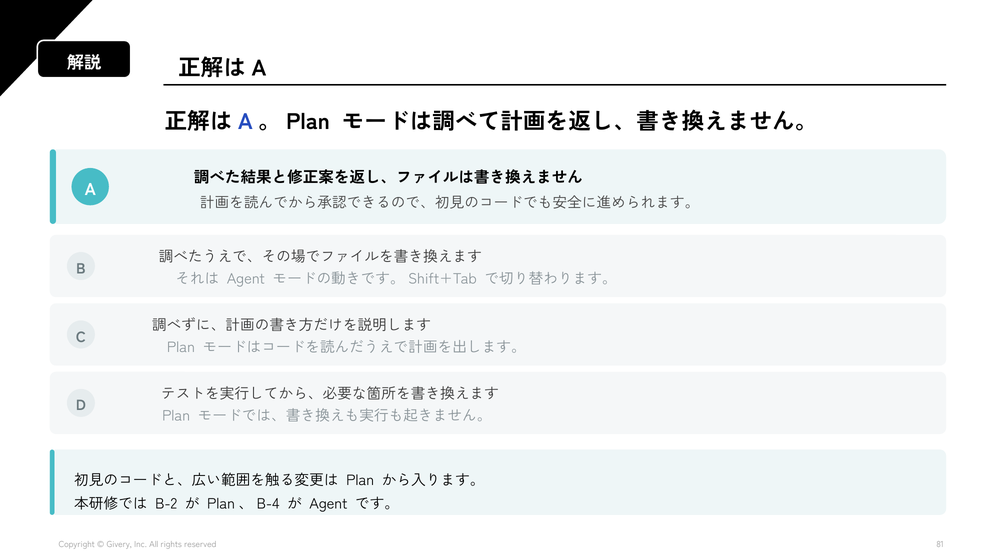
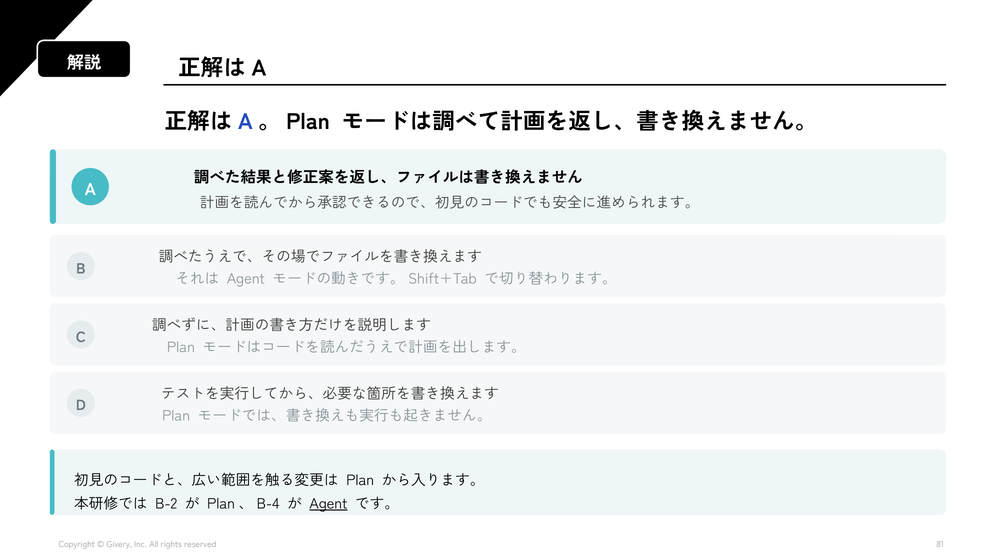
Agent at (328, 504) underline: none -> present
